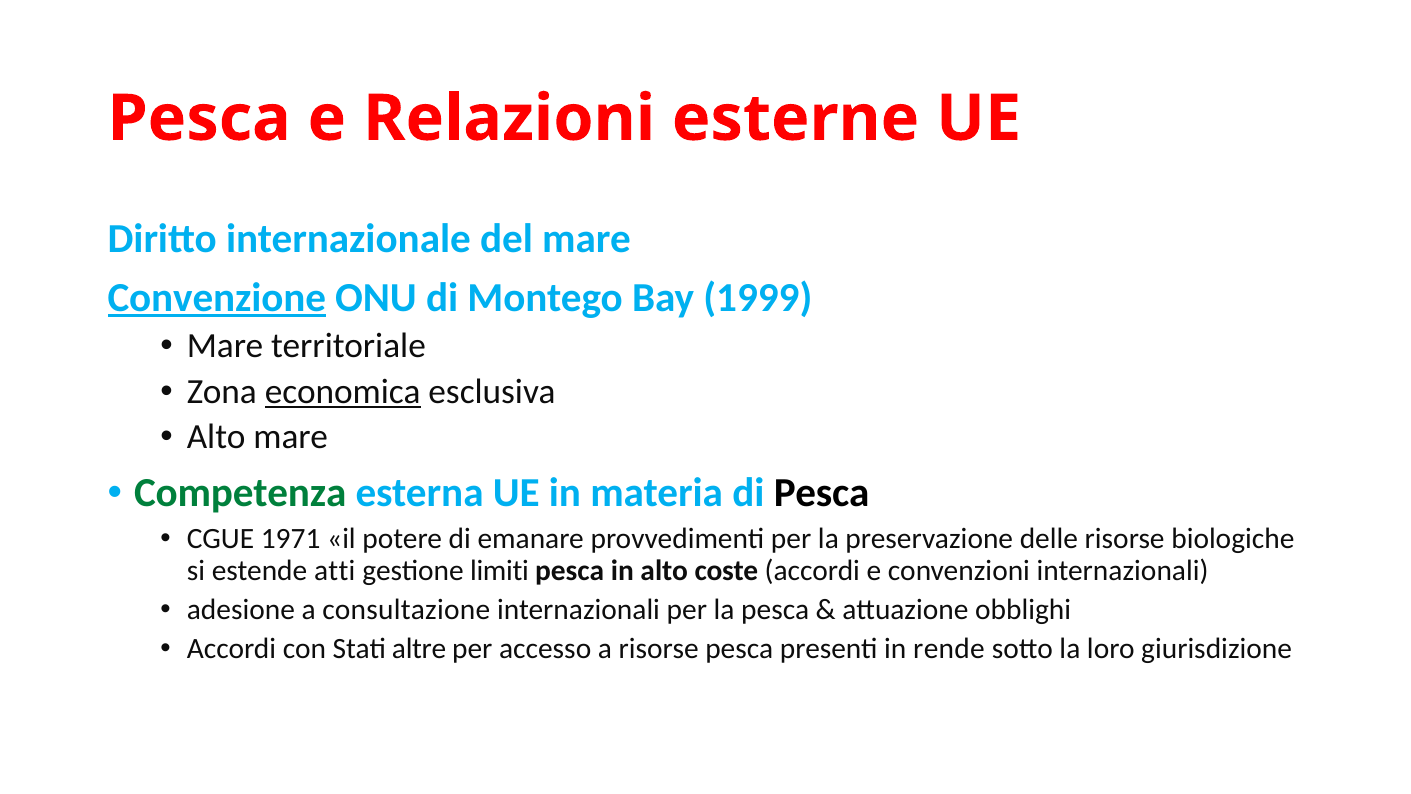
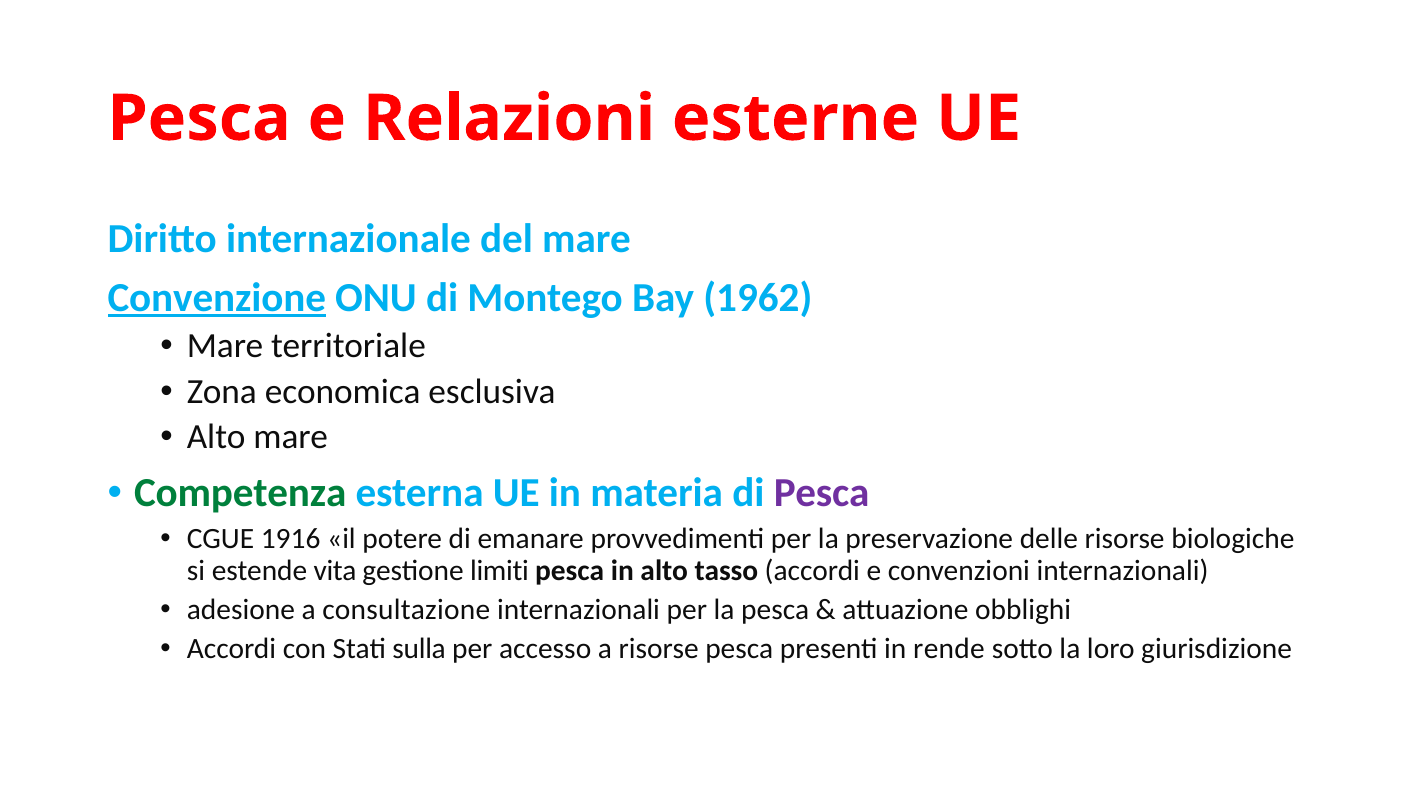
1999: 1999 -> 1962
economica underline: present -> none
Pesca at (822, 493) colour: black -> purple
1971: 1971 -> 1916
atti: atti -> vita
coste: coste -> tasso
altre: altre -> sulla
